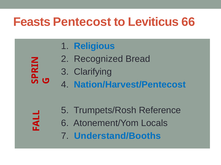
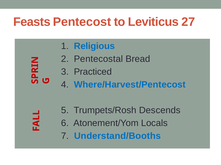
66: 66 -> 27
Recognized: Recognized -> Pentecostal
Clarifying: Clarifying -> Practiced
Nation/Harvest/Pentecost: Nation/Harvest/Pentecost -> Where/Harvest/Pentecost
Reference: Reference -> Descends
